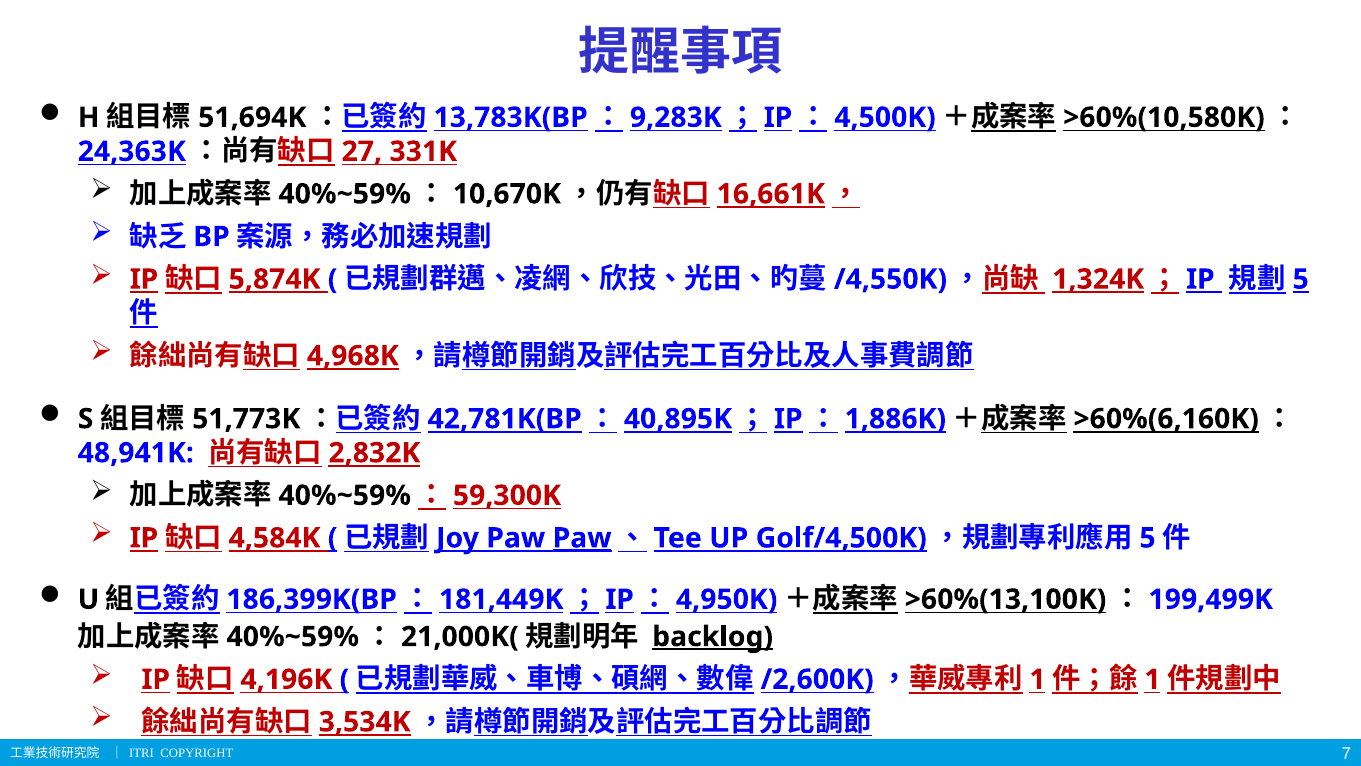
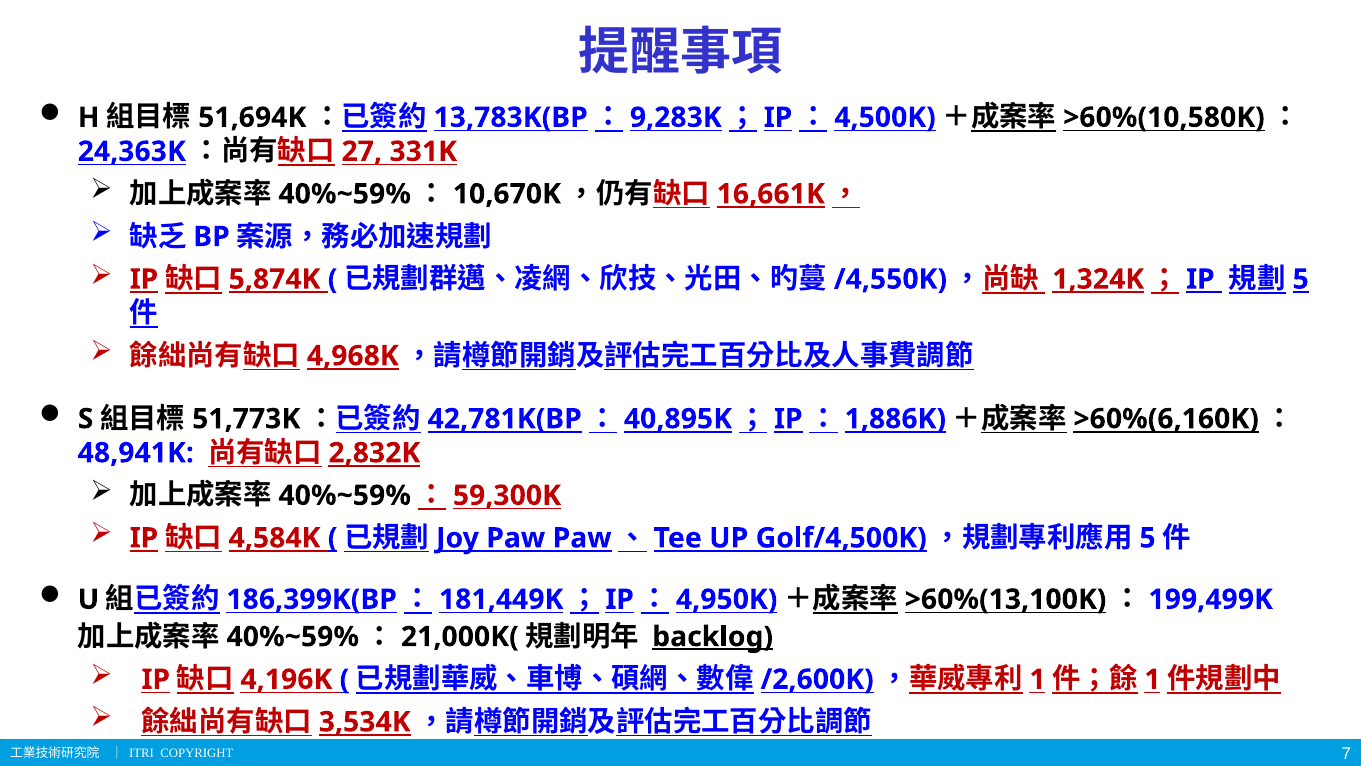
Paw at (582, 538) underline: present -> none
